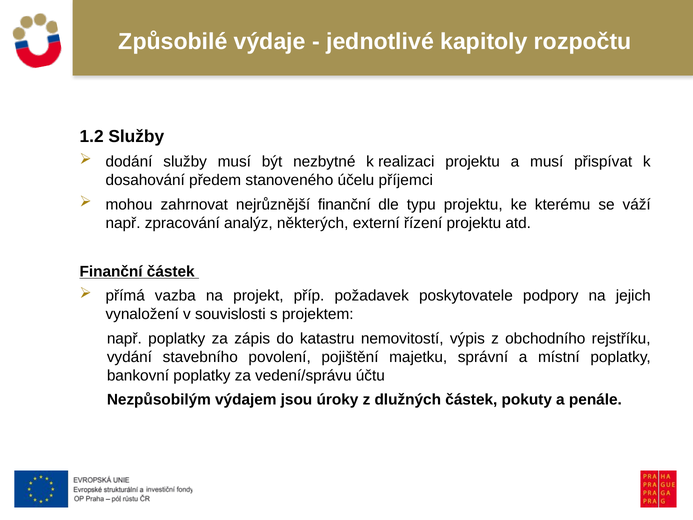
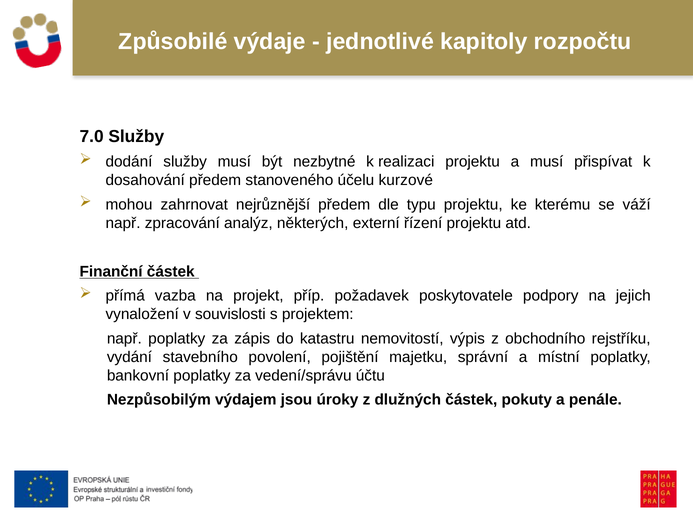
1.2: 1.2 -> 7.0
příjemci: příjemci -> kurzové
nejrůznější finanční: finanční -> předem
